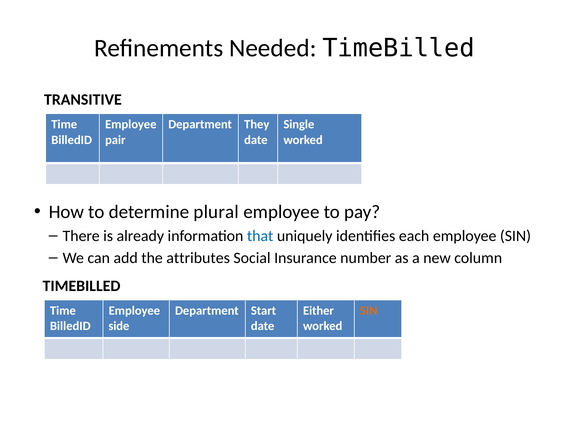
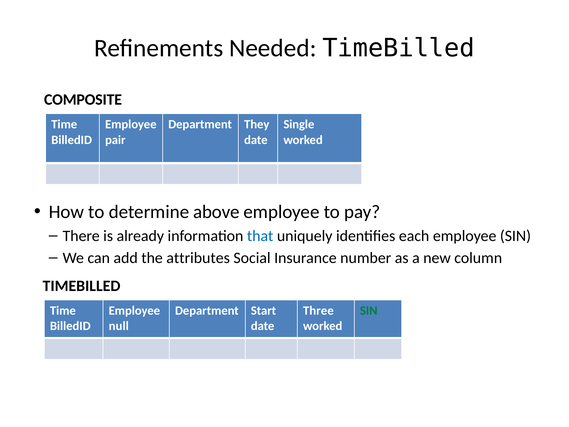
TRANSITIVE: TRANSITIVE -> COMPOSITE
plural: plural -> above
Either: Either -> Three
SIN at (369, 310) colour: orange -> green
side: side -> null
